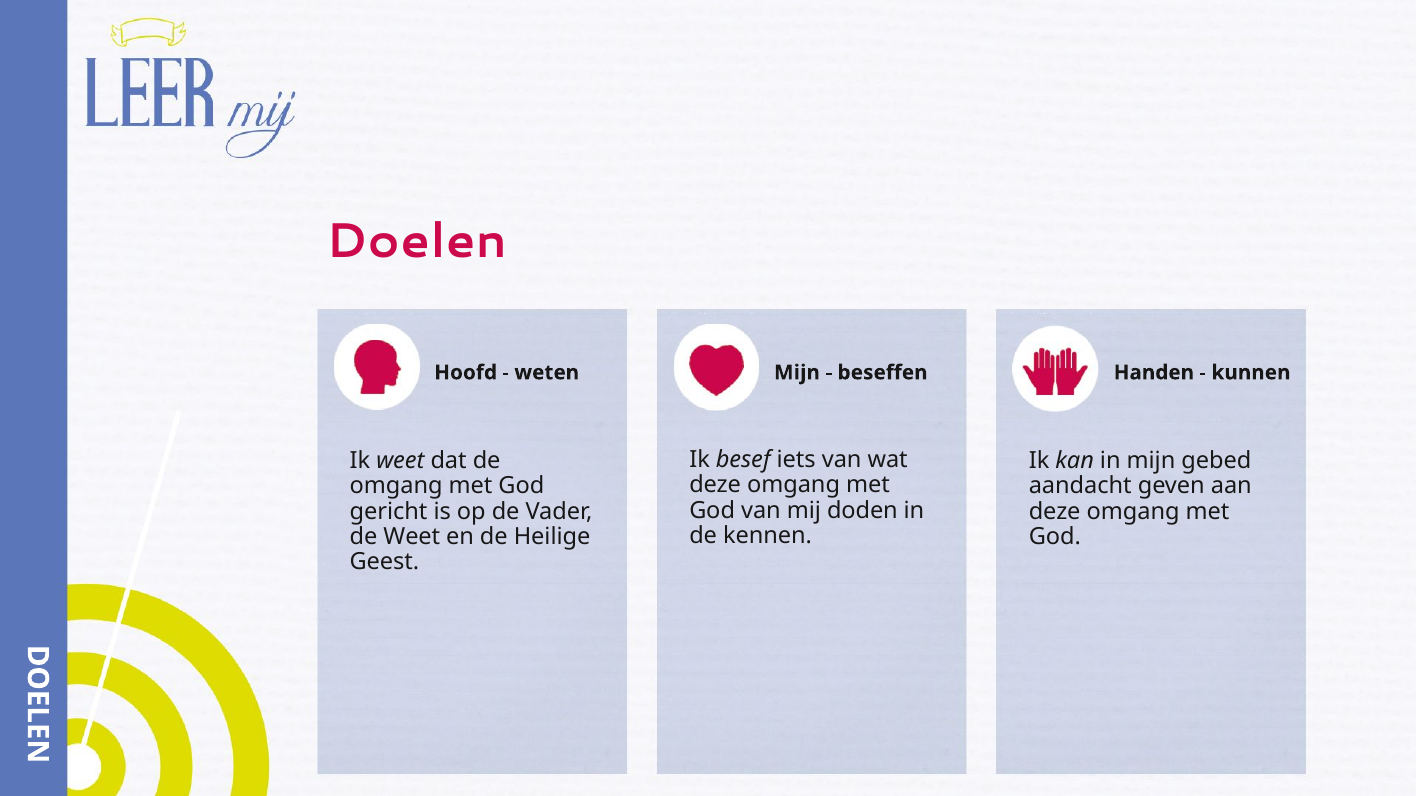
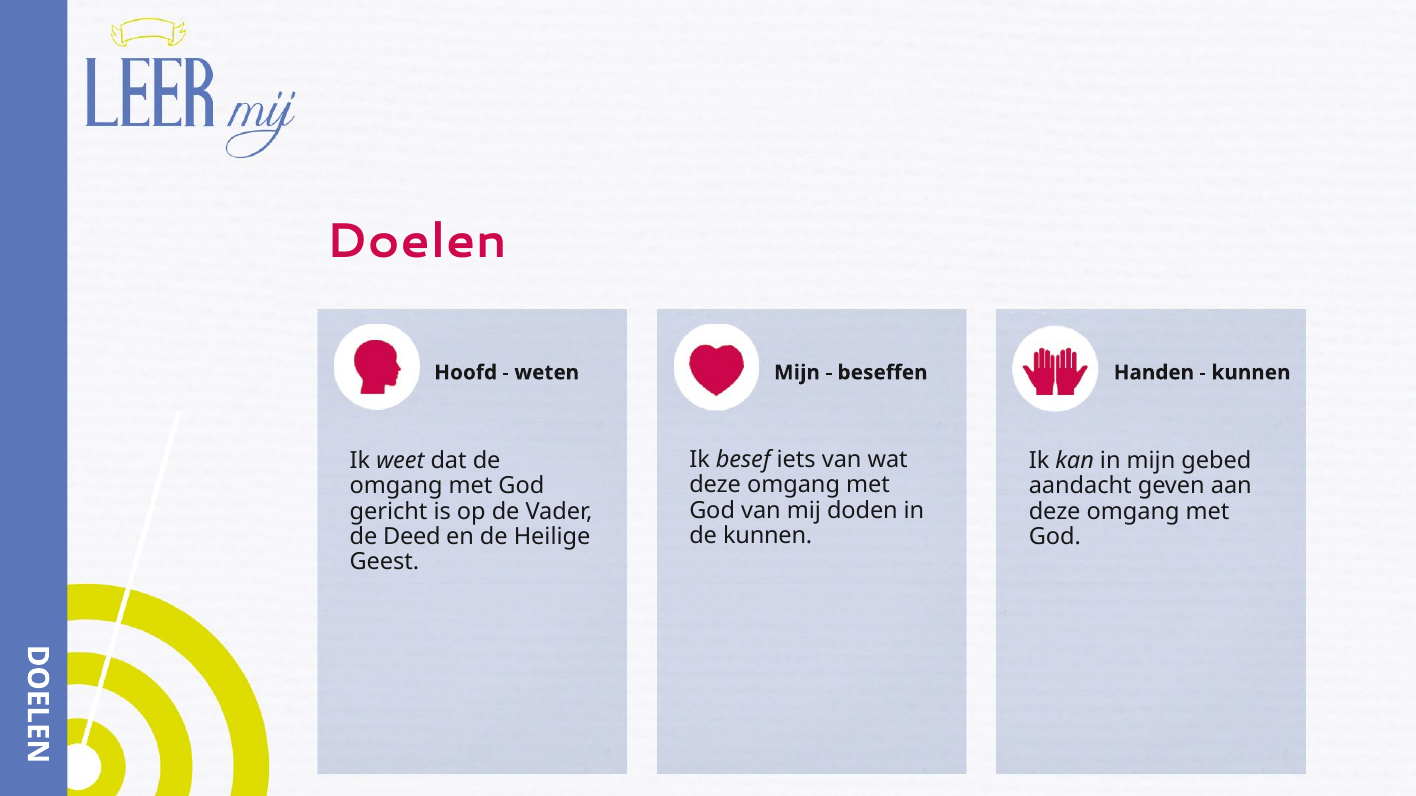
de kennen: kennen -> kunnen
de Weet: Weet -> Deed
